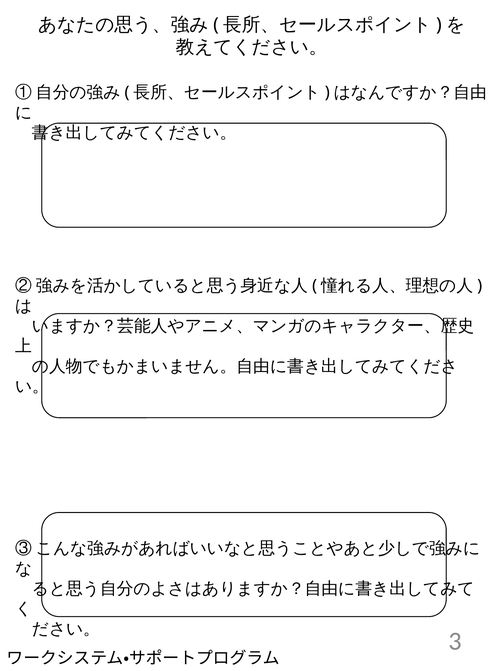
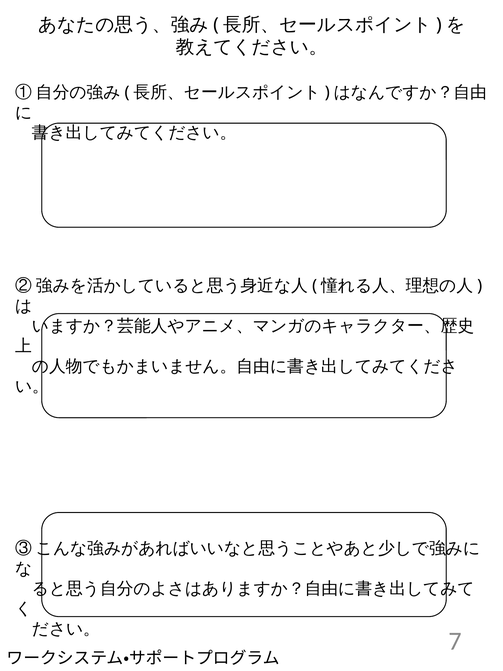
3: 3 -> 7
